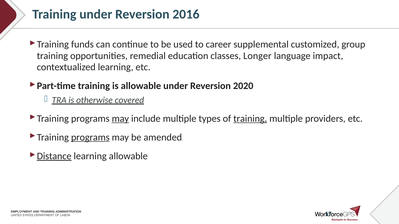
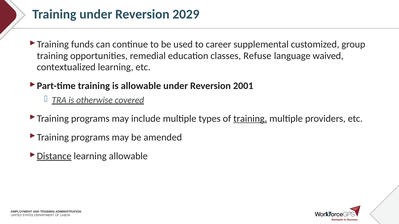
2016: 2016 -> 2029
Longer: Longer -> Refuse
impact: impact -> waived
2020: 2020 -> 2001
may at (120, 119) underline: present -> none
programs at (90, 138) underline: present -> none
